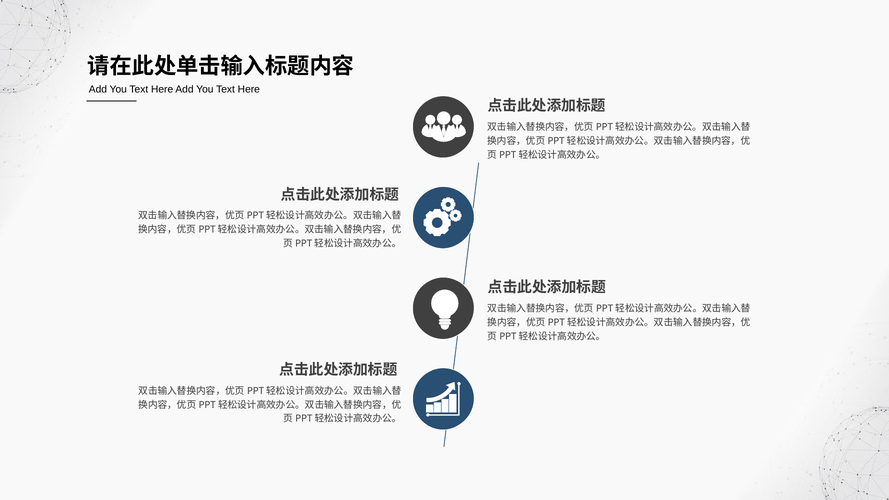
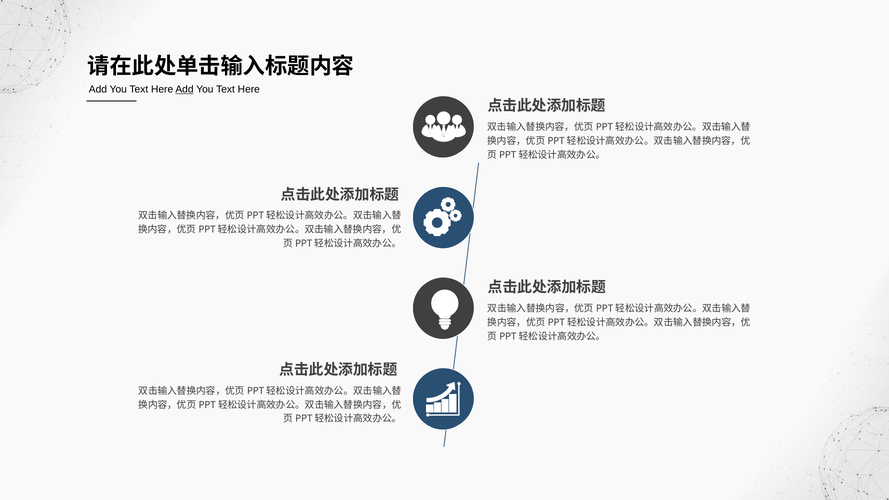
Add at (185, 89) underline: none -> present
